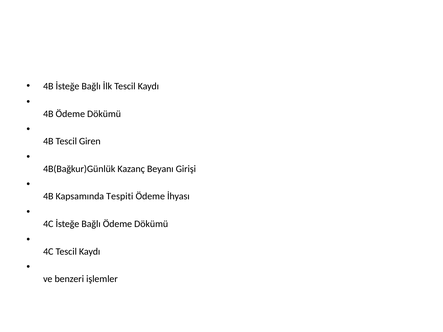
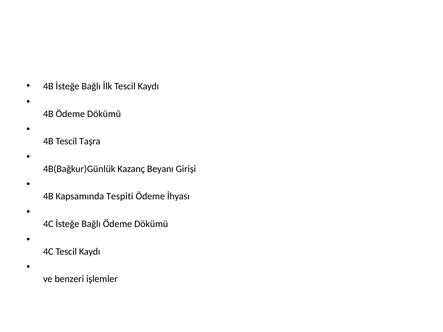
Giren: Giren -> Taşra
